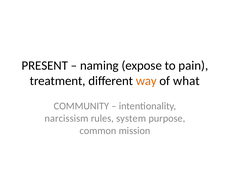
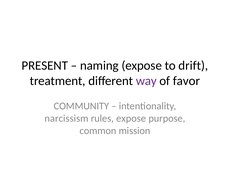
pain: pain -> drift
way colour: orange -> purple
what: what -> favor
rules system: system -> expose
